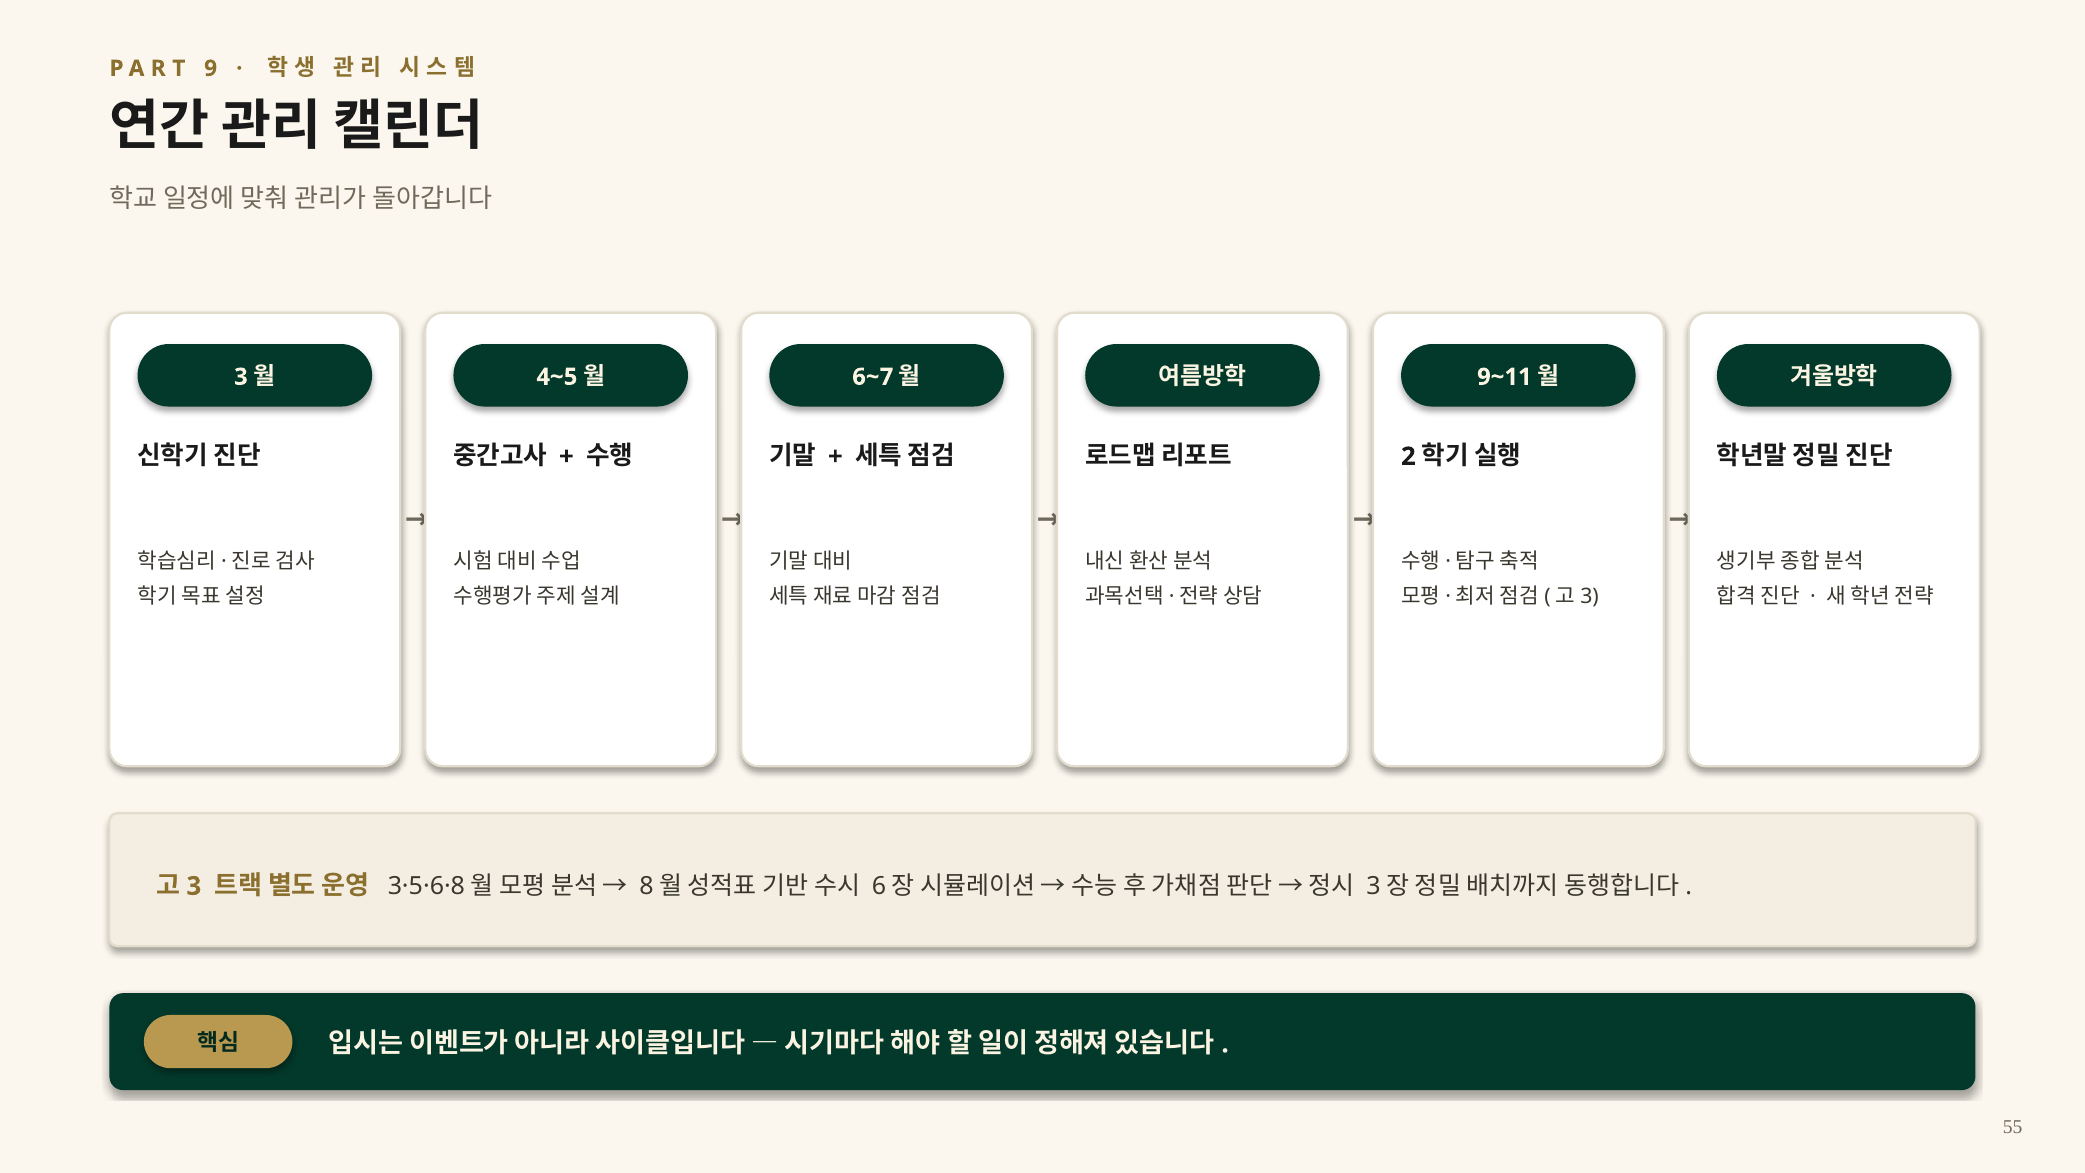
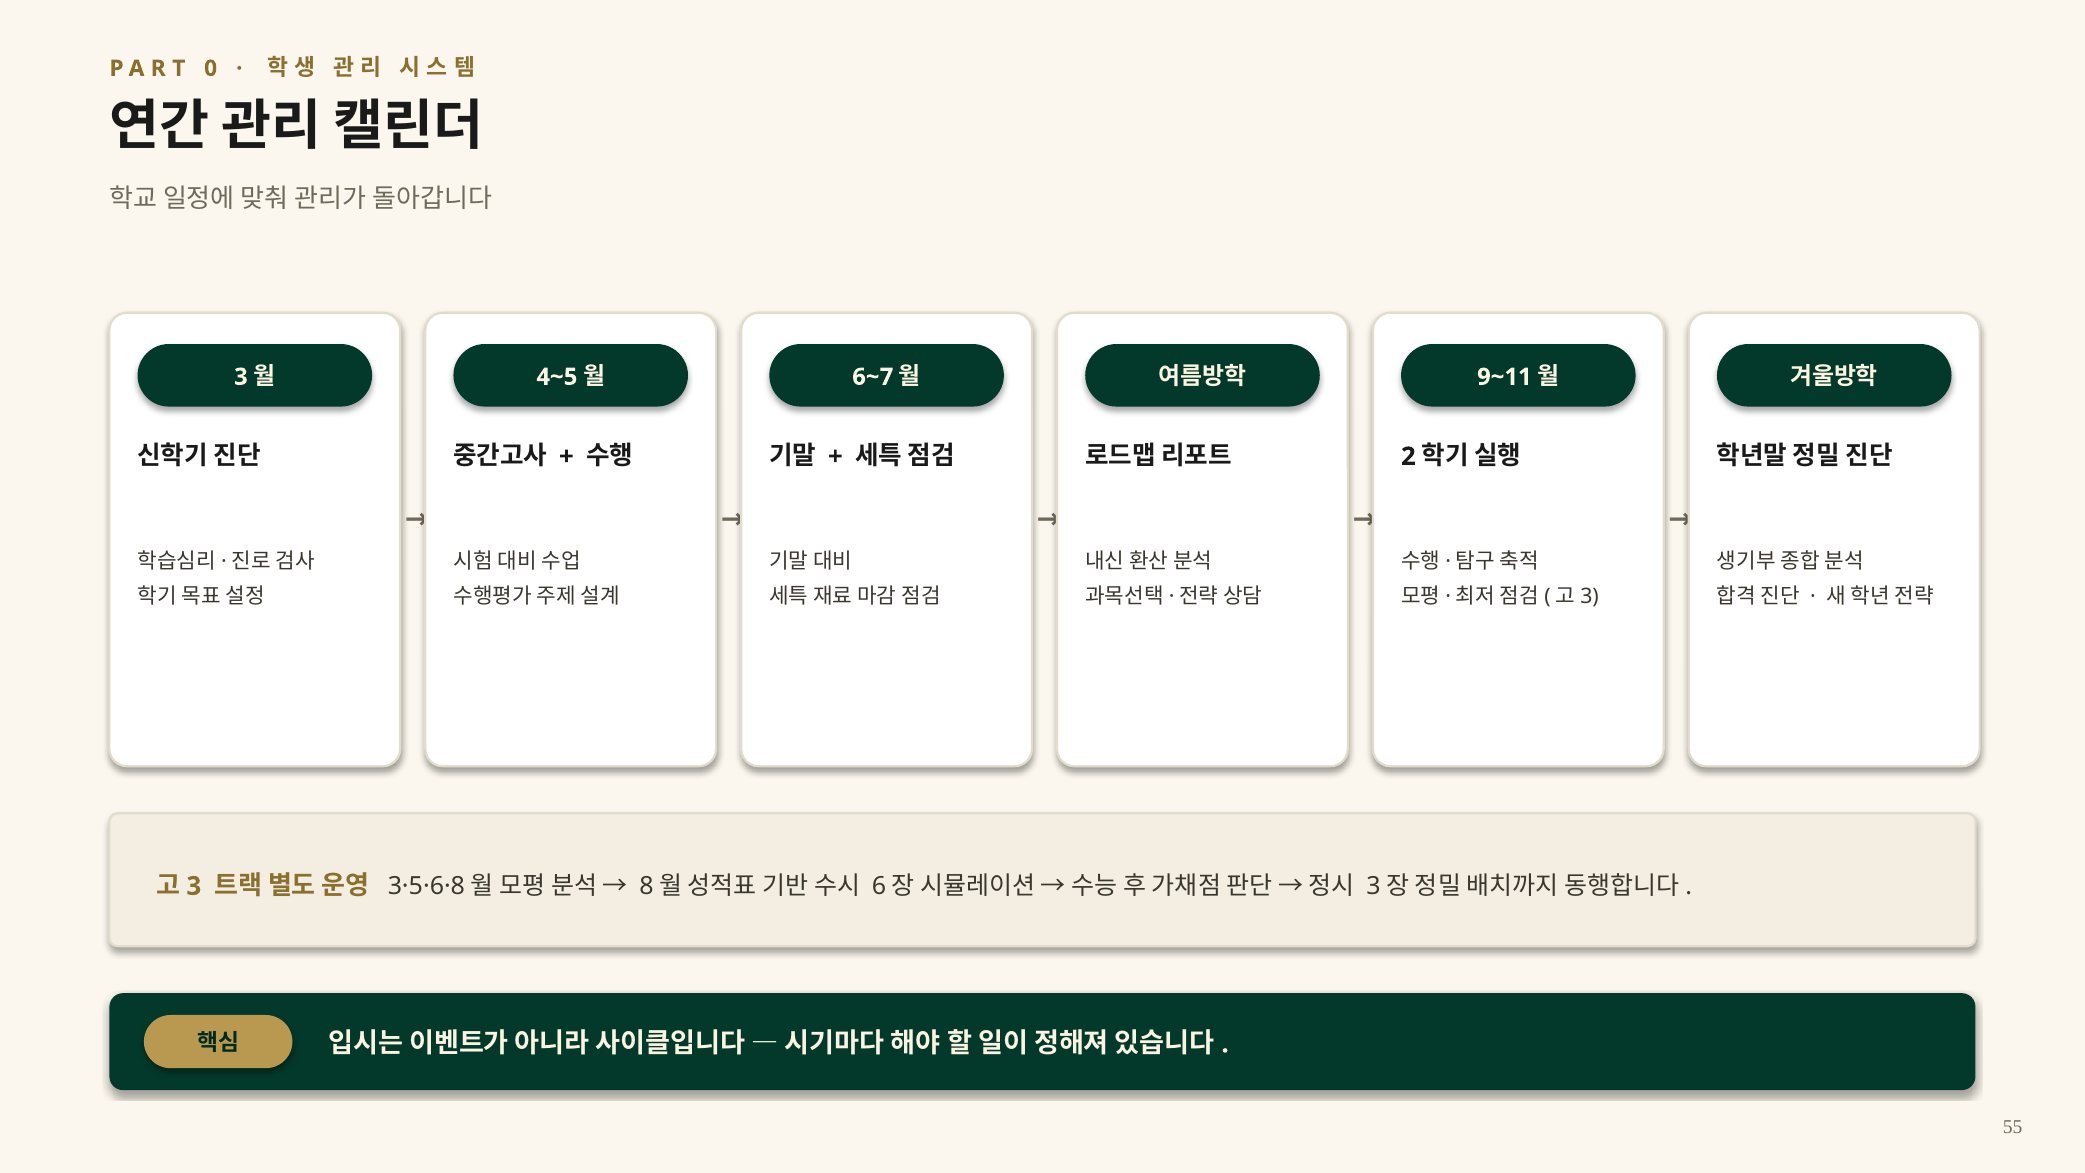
9: 9 -> 0
